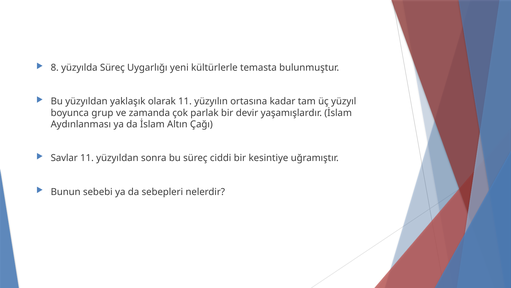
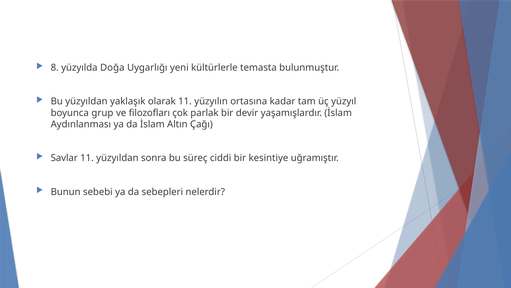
yüzyılda Süreç: Süreç -> Doğa
zamanda: zamanda -> filozofları
